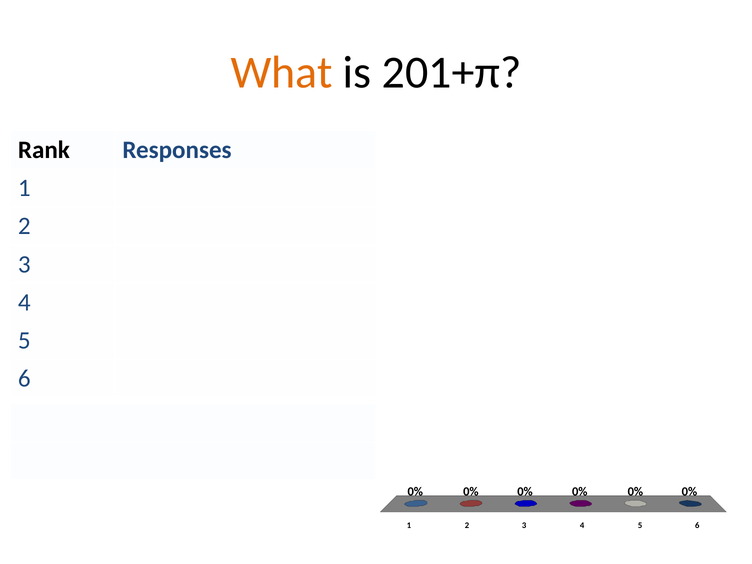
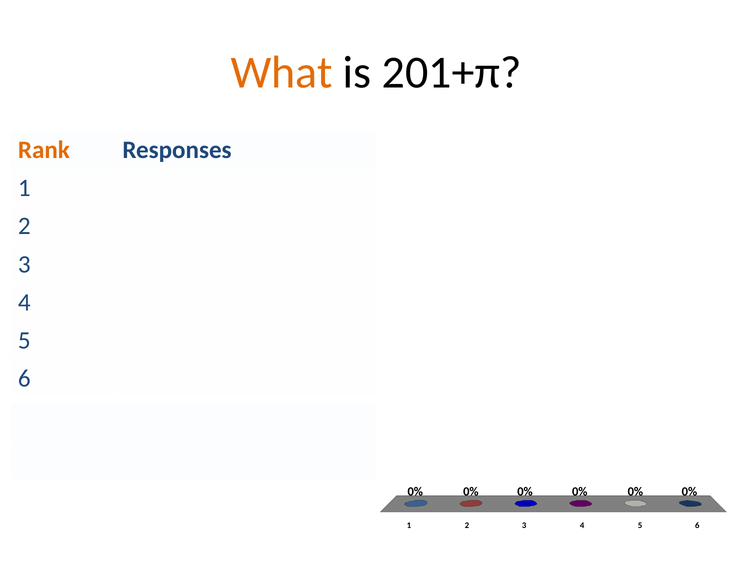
Rank colour: black -> orange
